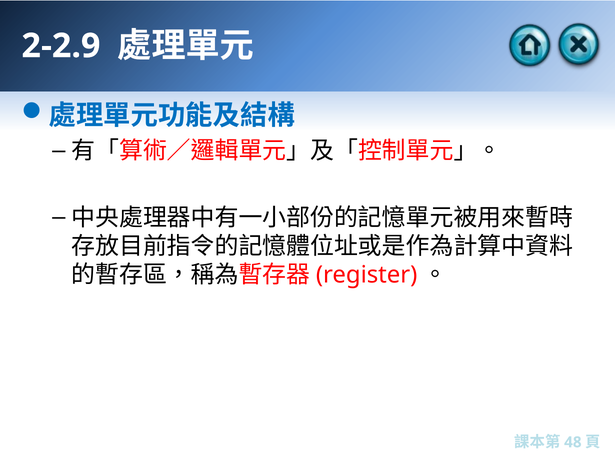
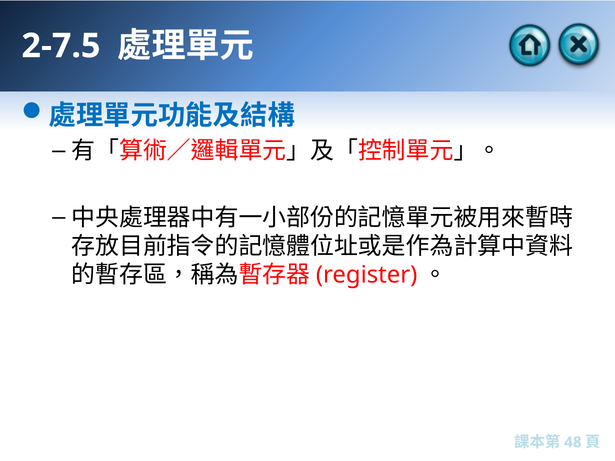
2-2.9: 2-2.9 -> 2-7.5
